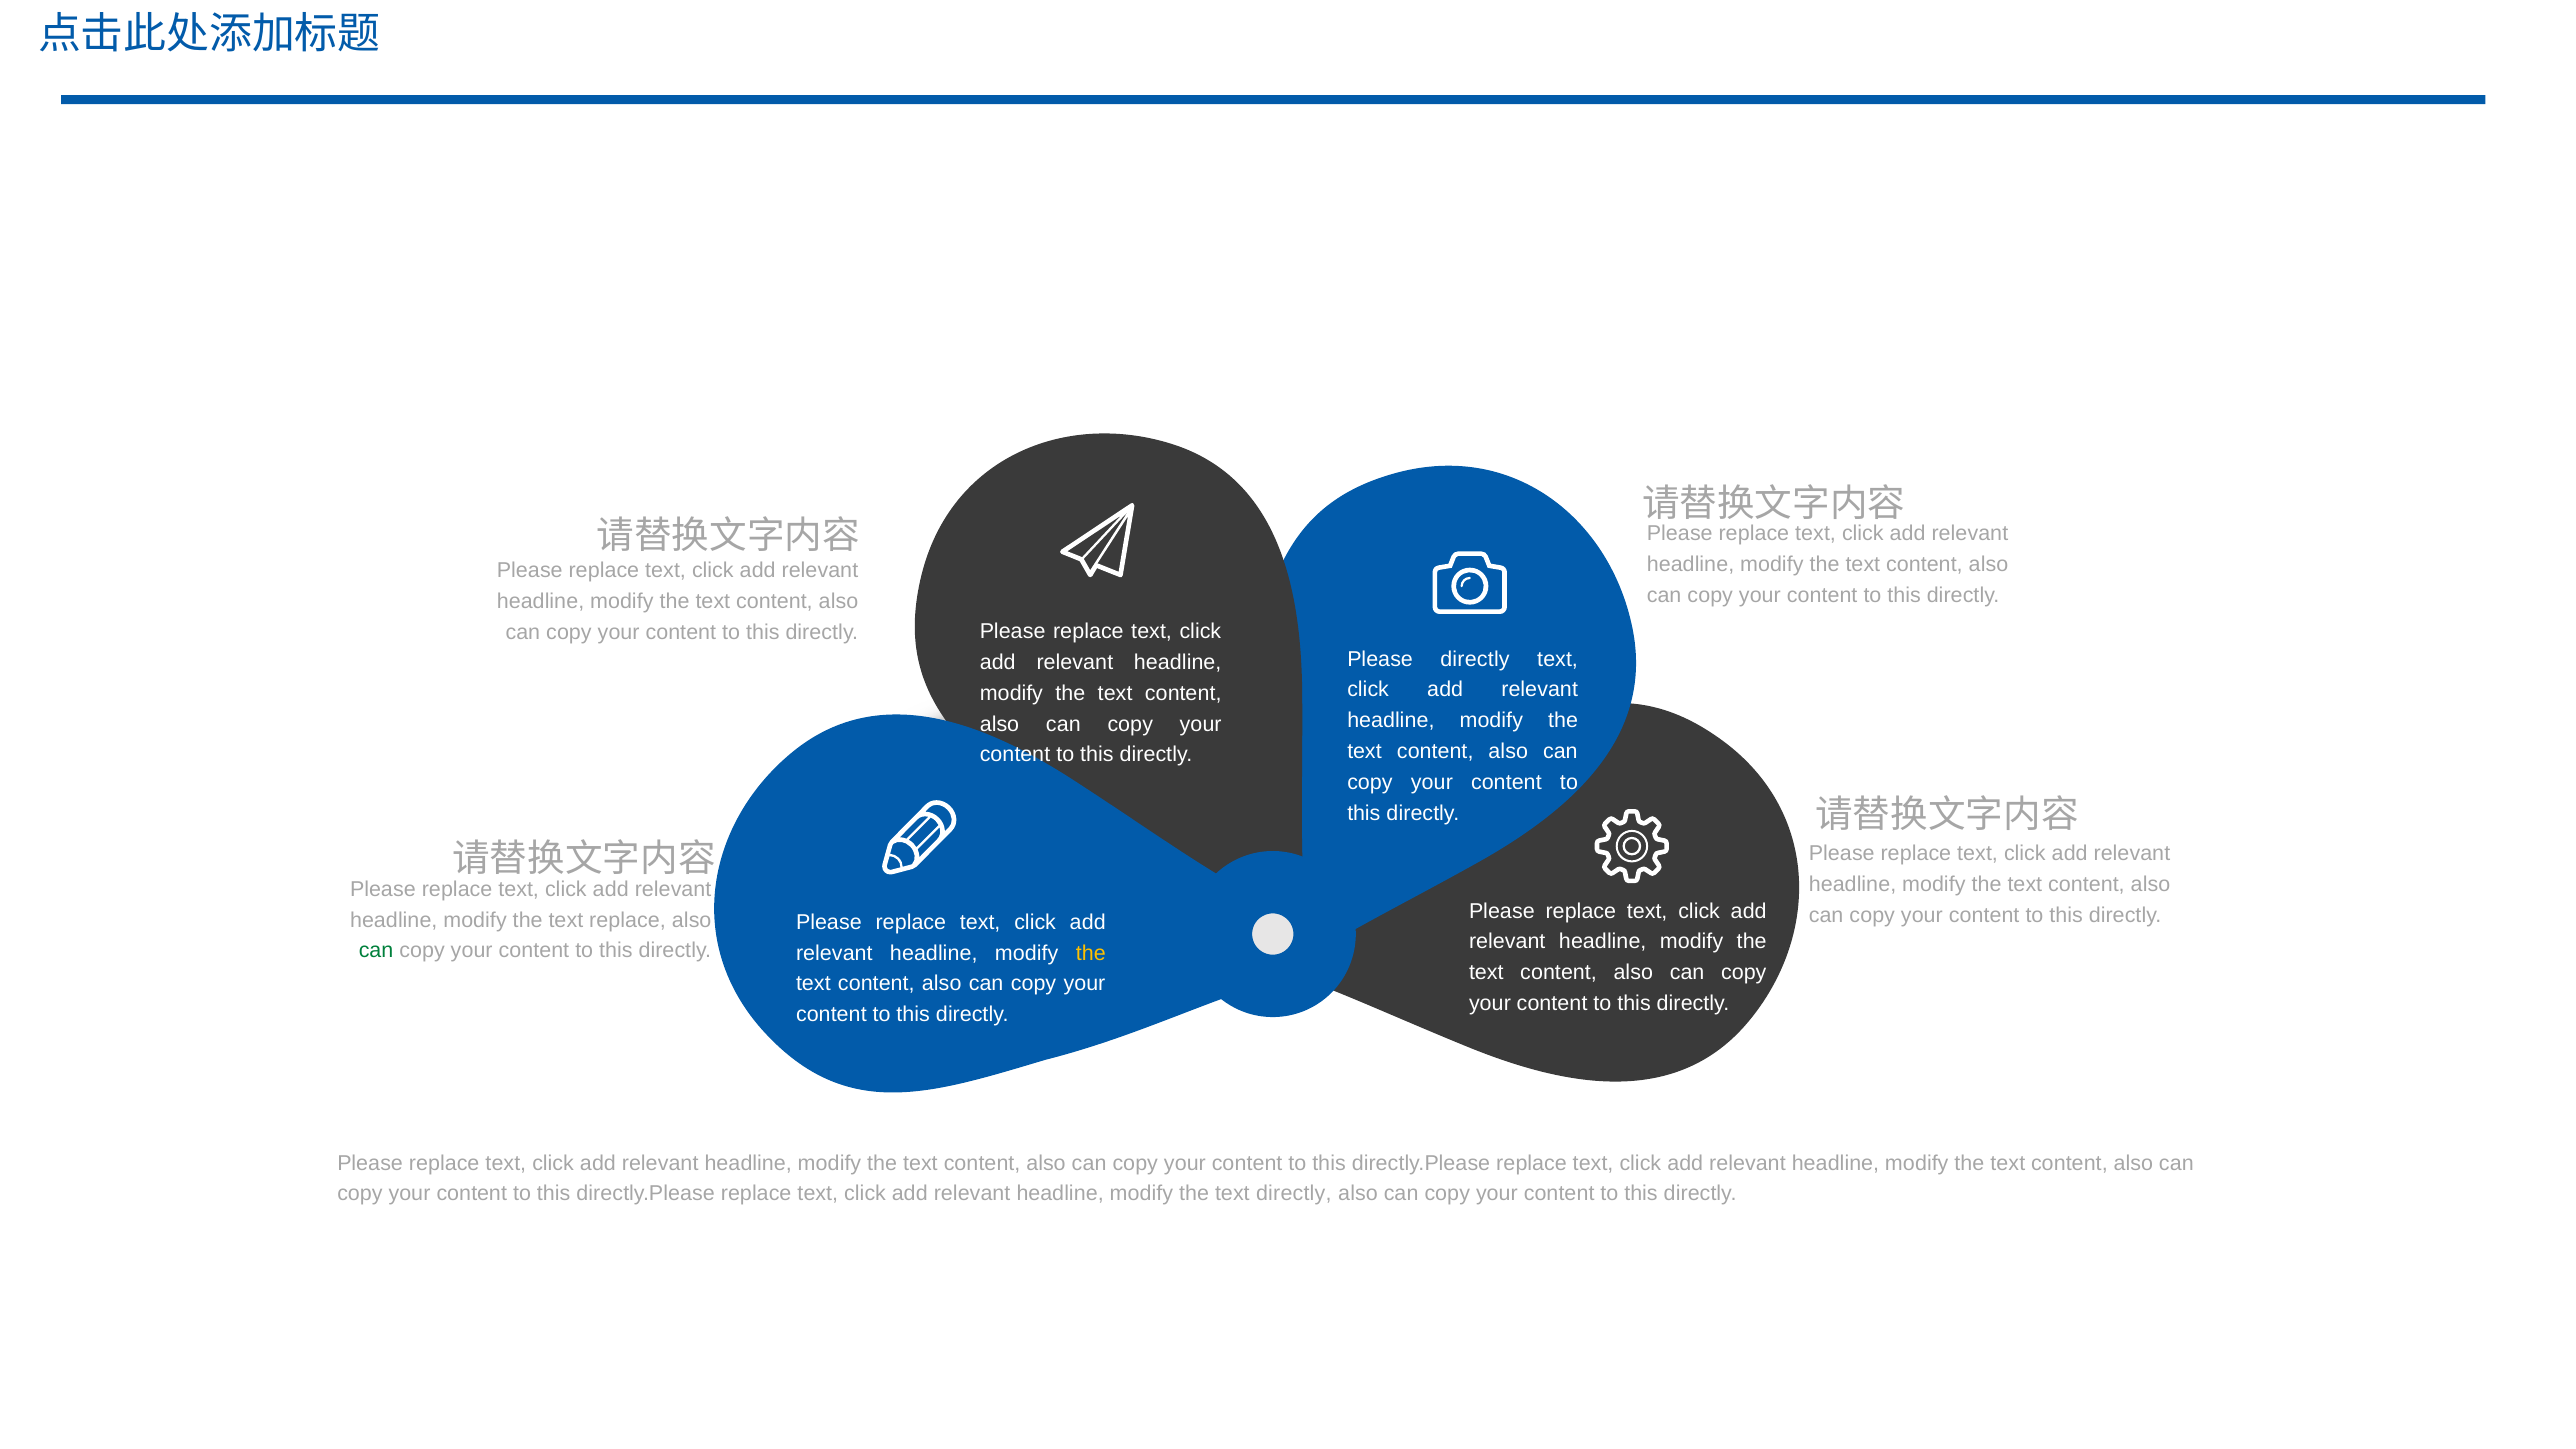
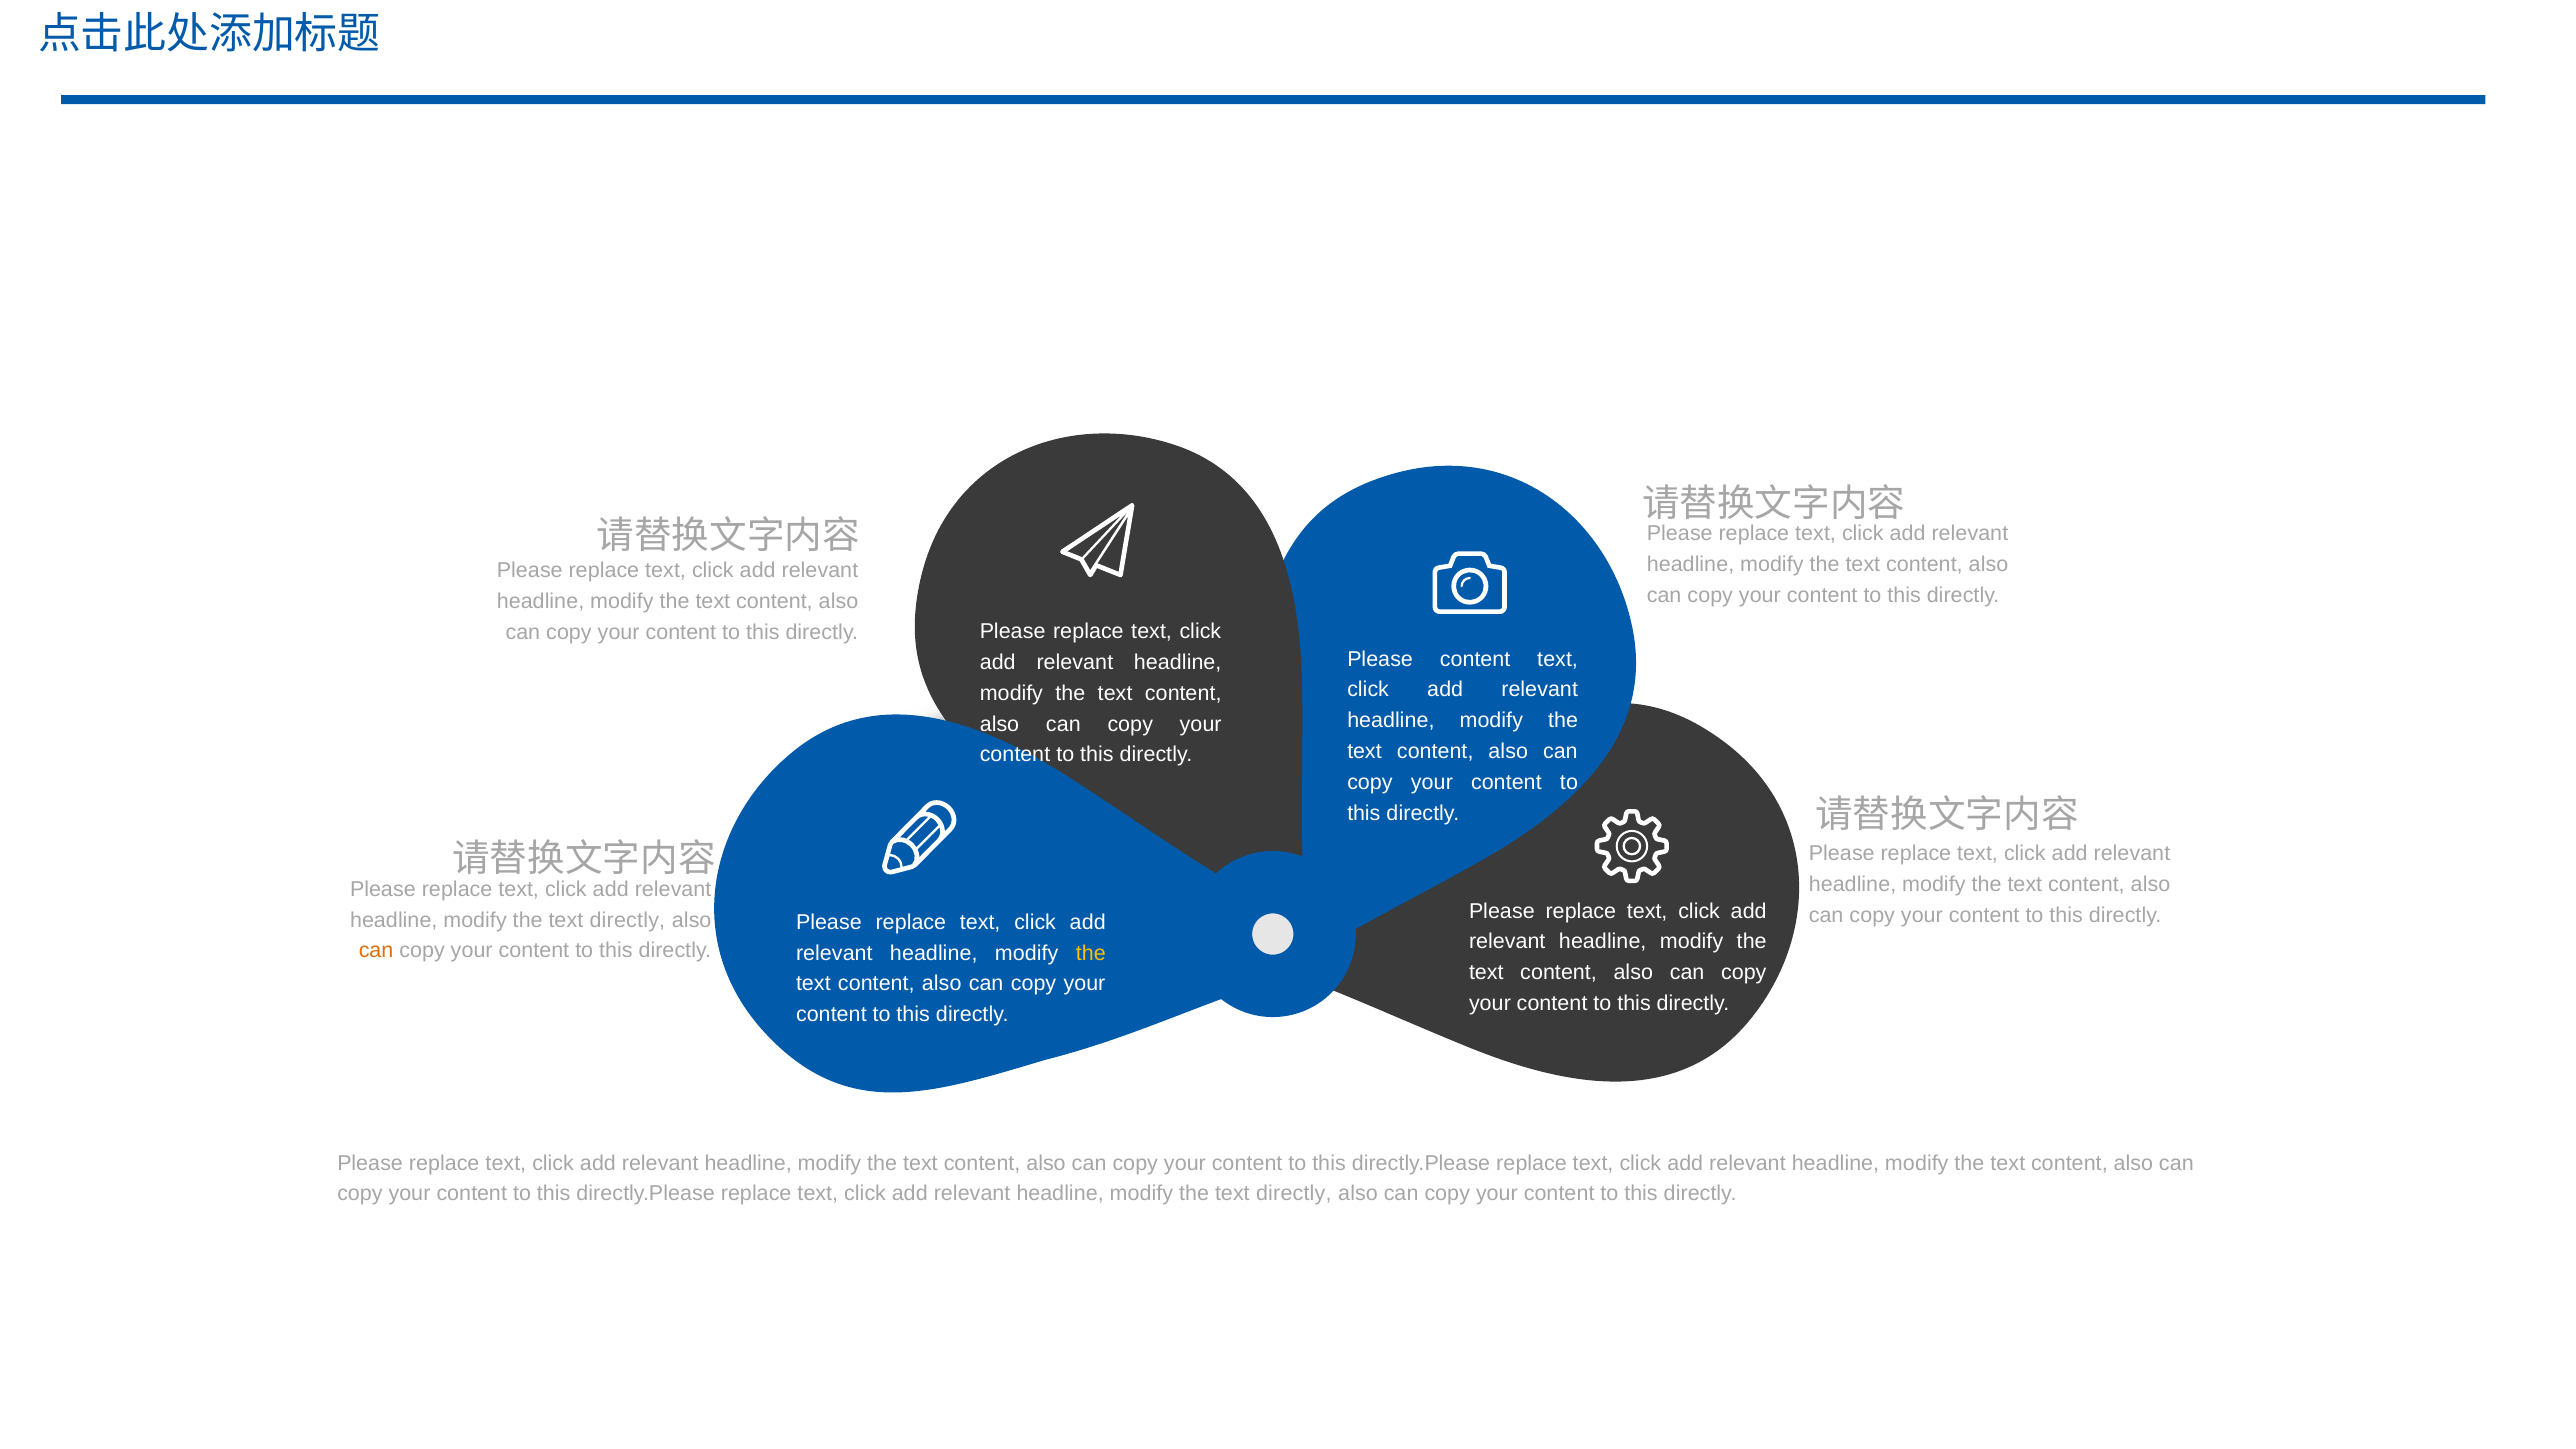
Please directly: directly -> content
replace at (627, 920): replace -> directly
can at (376, 951) colour: green -> orange
